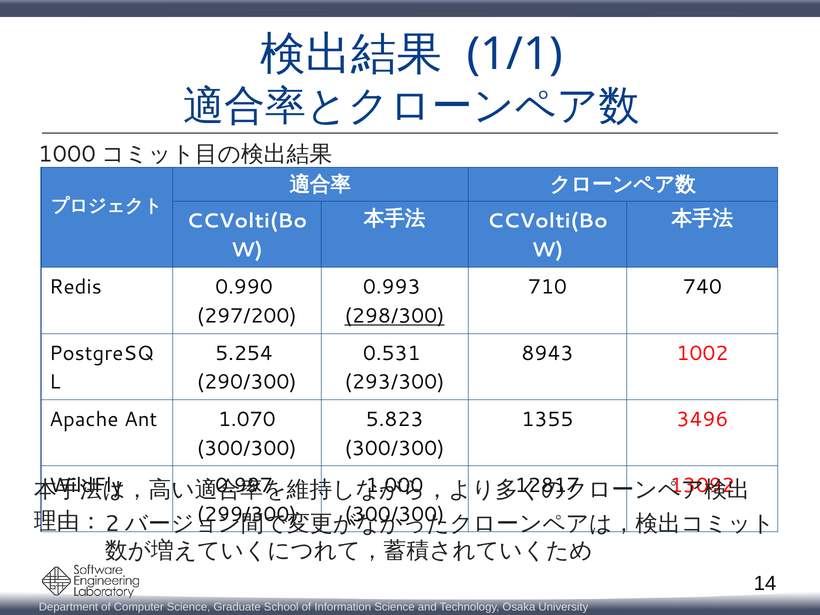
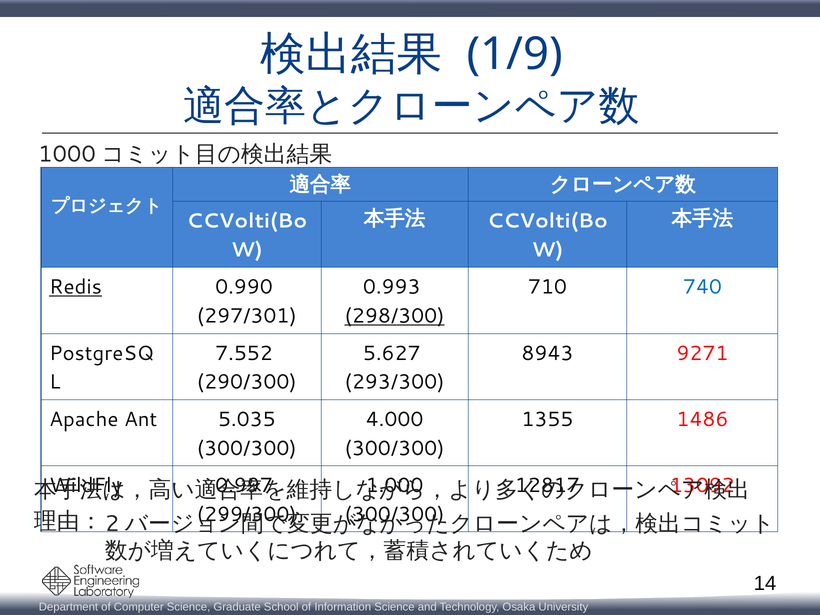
1/1: 1/1 -> 1/9
Redis underline: none -> present
740 colour: black -> blue
297/200: 297/200 -> 297/301
5.254: 5.254 -> 7.552
0.531: 0.531 -> 5.627
1002: 1002 -> 9271
1.070: 1.070 -> 5.035
5.823: 5.823 -> 4.000
3496: 3496 -> 1486
